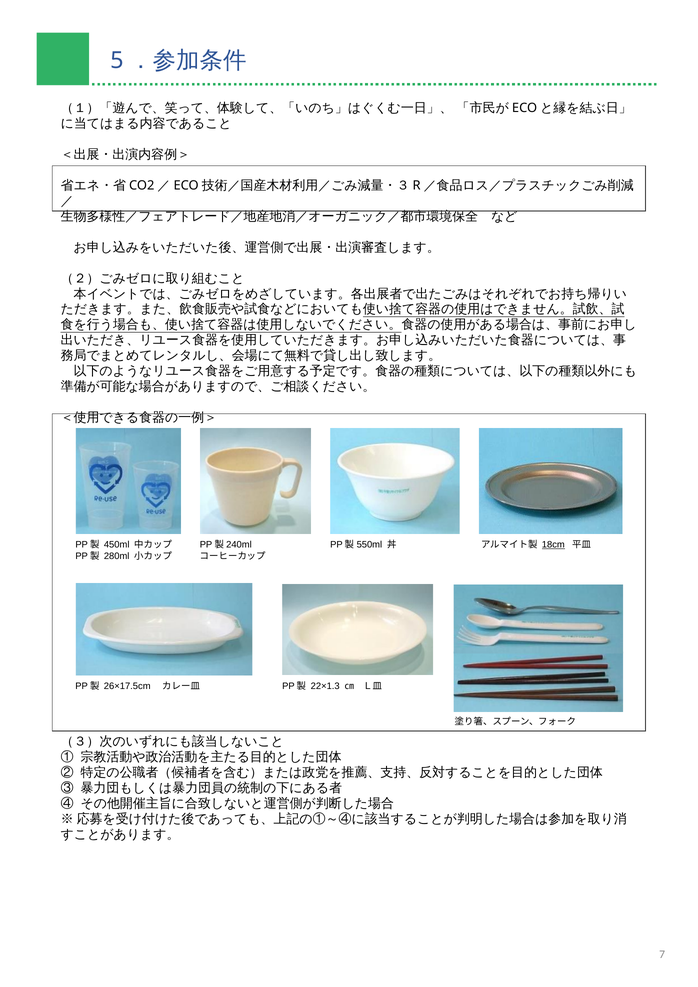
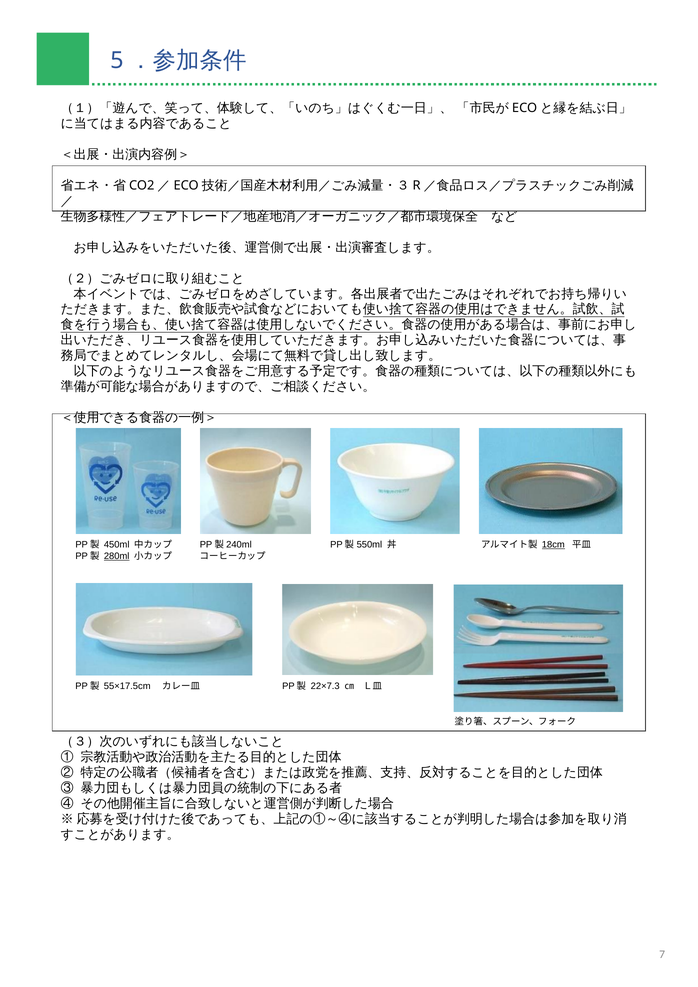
280ml underline: none -> present
26×17.5cm: 26×17.5cm -> 55×17.5cm
22×1.3: 22×1.3 -> 22×7.3
